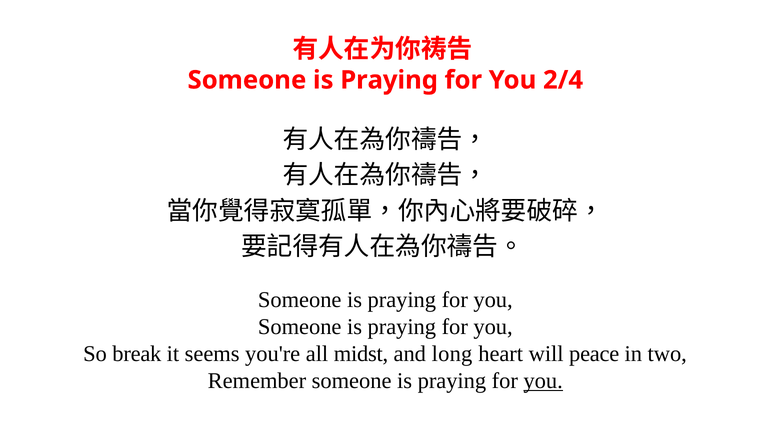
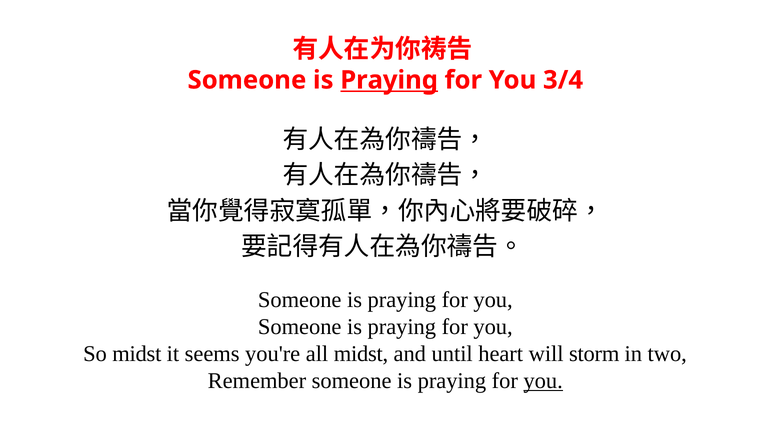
Praying at (389, 80) underline: none -> present
2/4: 2/4 -> 3/4
So break: break -> midst
long: long -> until
peace: peace -> storm
